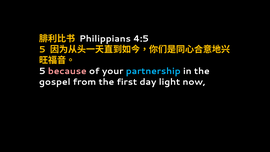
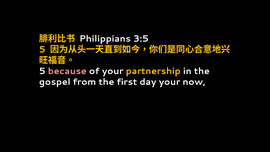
4:5: 4:5 -> 3:5
partnership colour: light blue -> yellow
day light: light -> your
